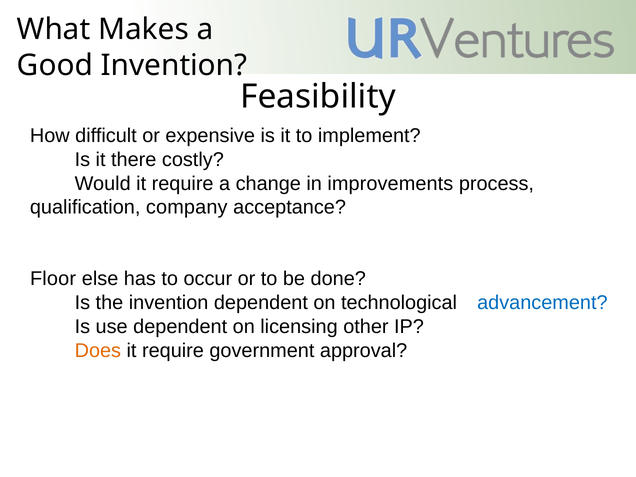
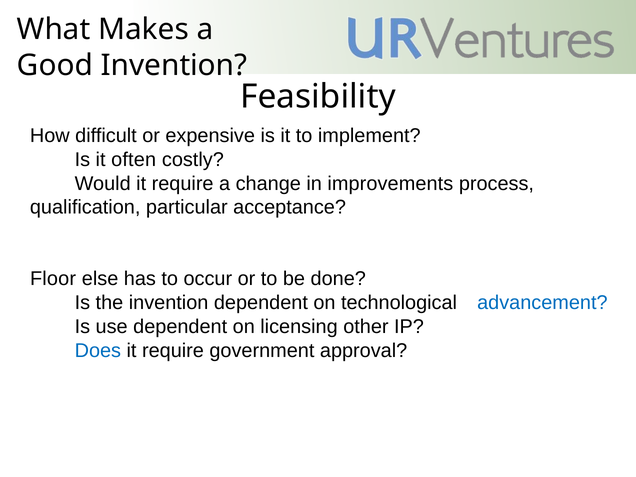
there: there -> often
company: company -> particular
Does colour: orange -> blue
